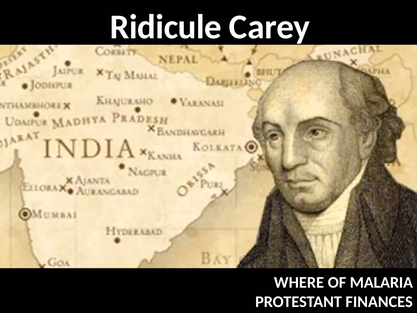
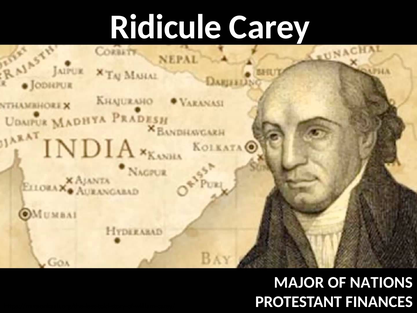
WHERE: WHERE -> MAJOR
MALARIA: MALARIA -> NATIONS
